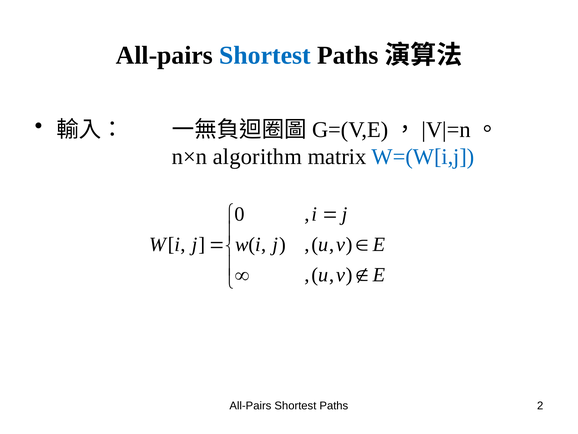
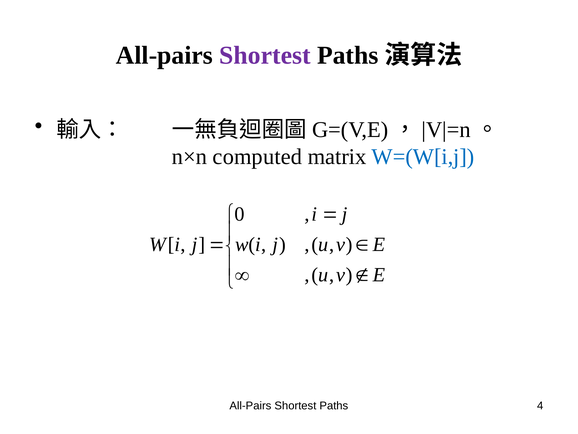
Shortest at (265, 55) colour: blue -> purple
algorithm: algorithm -> computed
2: 2 -> 4
